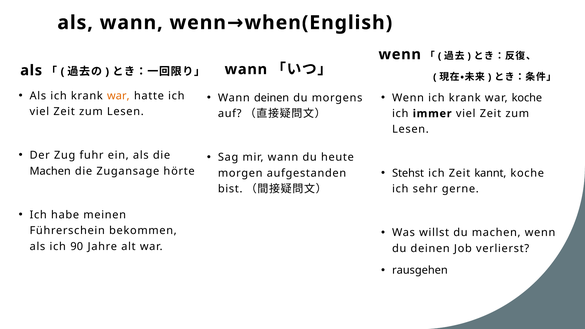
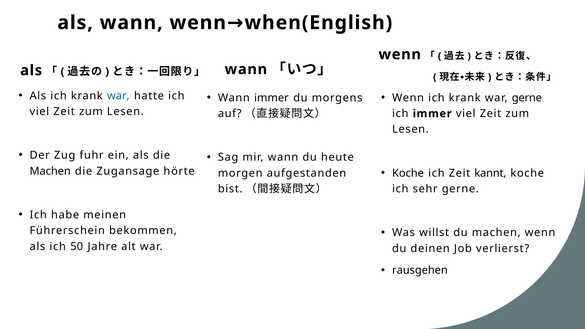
war at (118, 96) colour: orange -> blue
Wann deinen: deinen -> immer
war koche: koche -> gerne
Stehst at (408, 173): Stehst -> Koche
90: 90 -> 50
